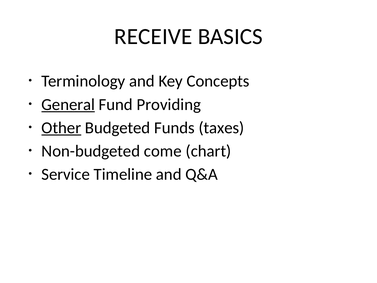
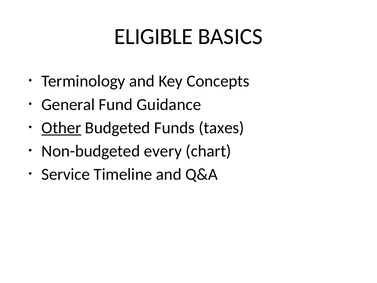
RECEIVE: RECEIVE -> ELIGIBLE
General underline: present -> none
Providing: Providing -> Guidance
come: come -> every
